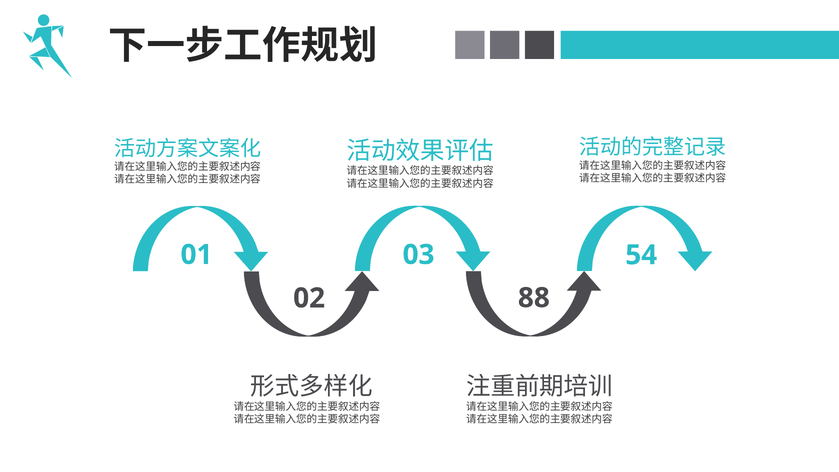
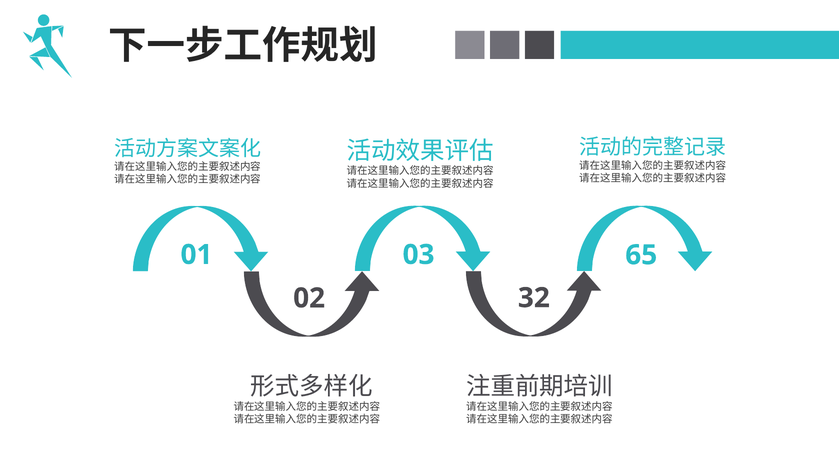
54: 54 -> 65
88: 88 -> 32
